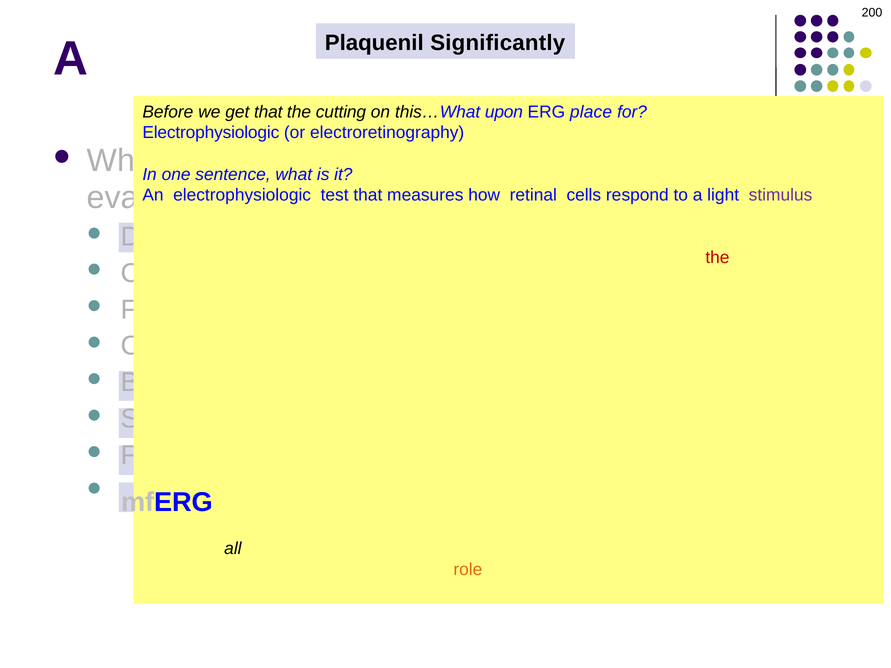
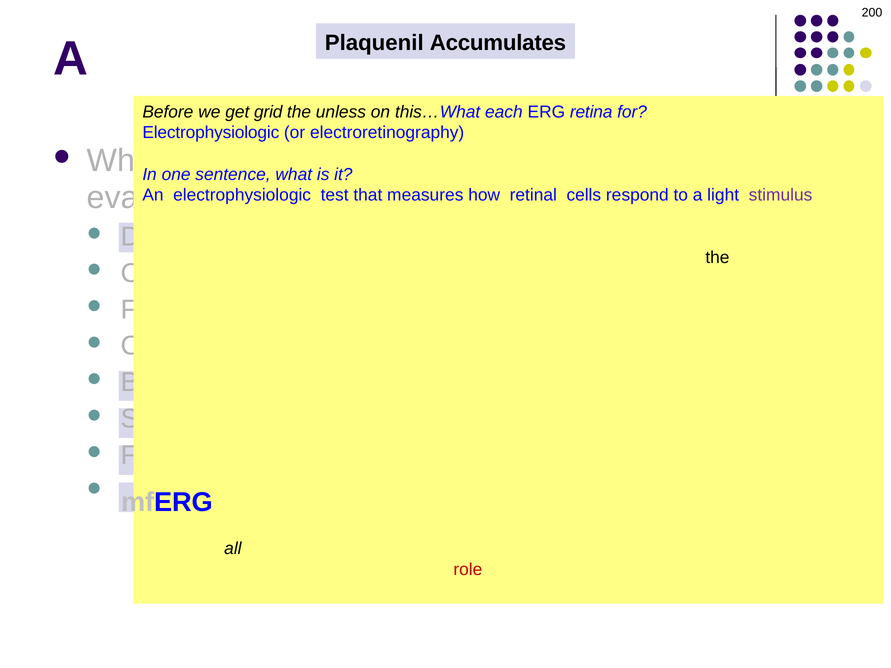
Significantly: Significantly -> Accumulates
get that: that -> grid
cutting: cutting -> unless
upon: upon -> each
place: place -> retina
the at (717, 258) colour: red -> black
role colour: orange -> red
